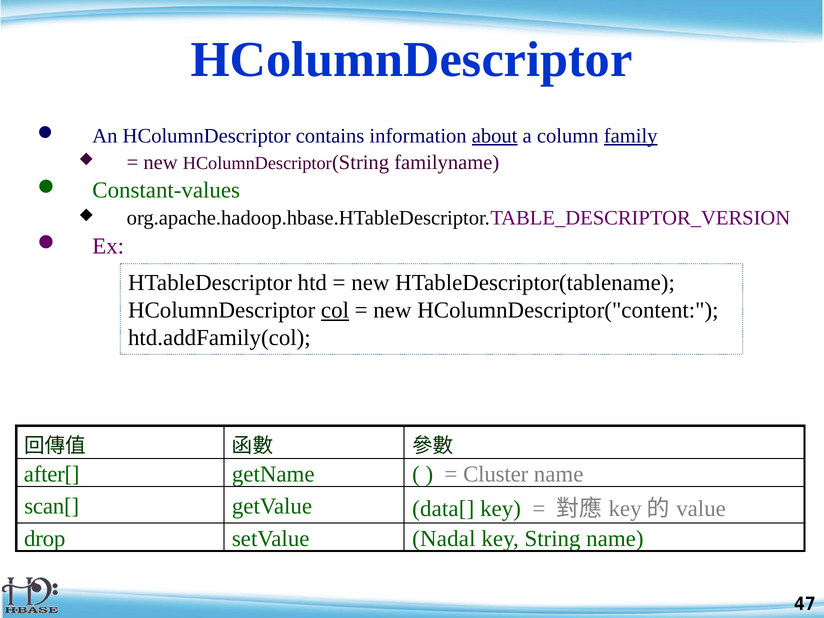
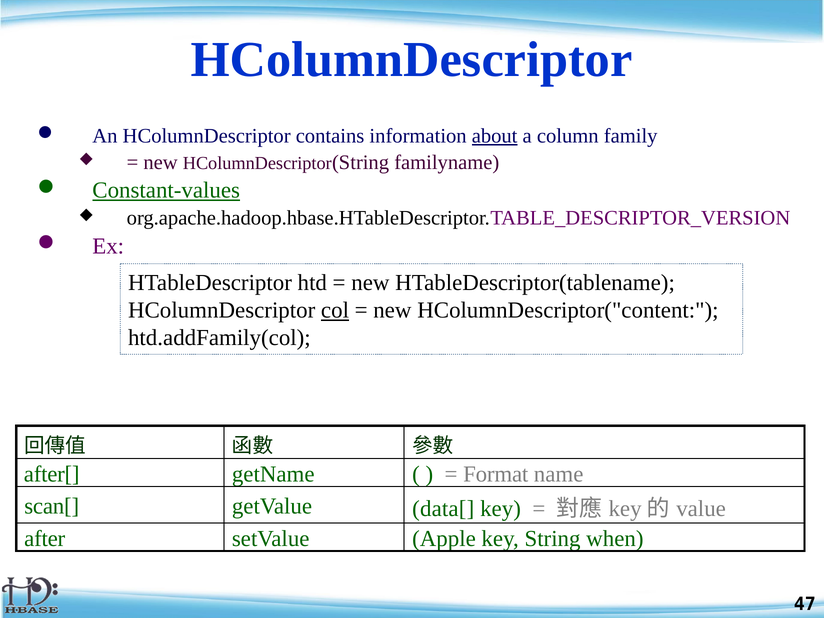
family underline: present -> none
Constant-values underline: none -> present
Cluster: Cluster -> Format
drop: drop -> after
Nadal: Nadal -> Apple
String name: name -> when
